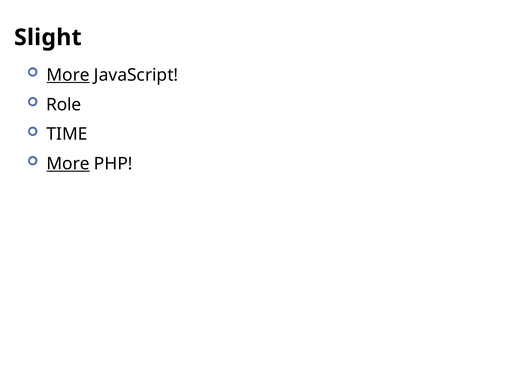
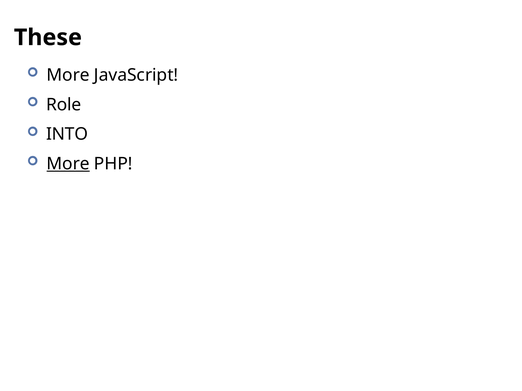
Slight: Slight -> These
More at (68, 75) underline: present -> none
TIME: TIME -> INTO
